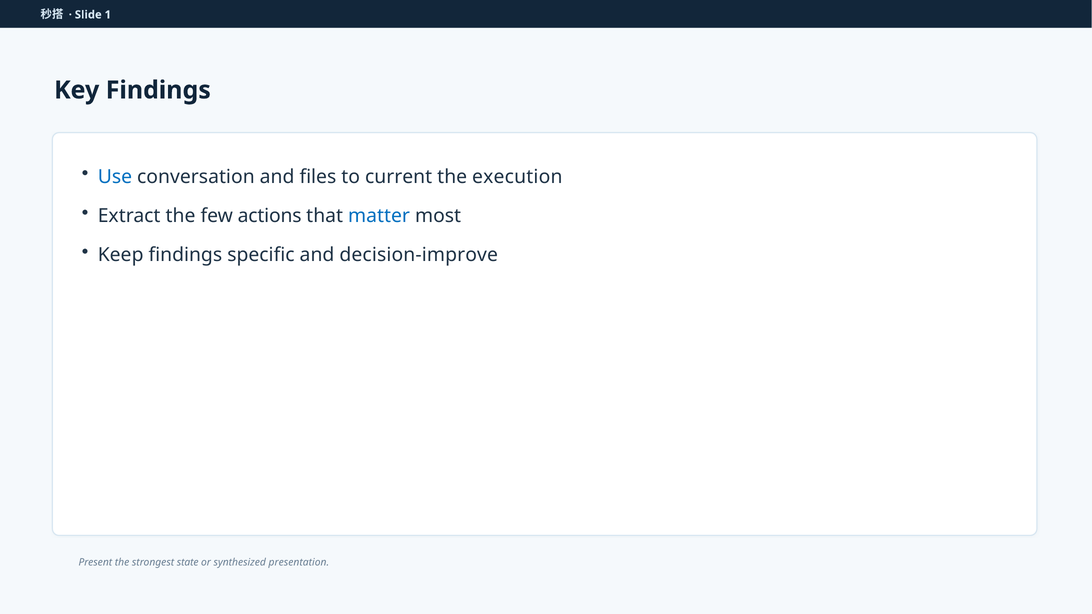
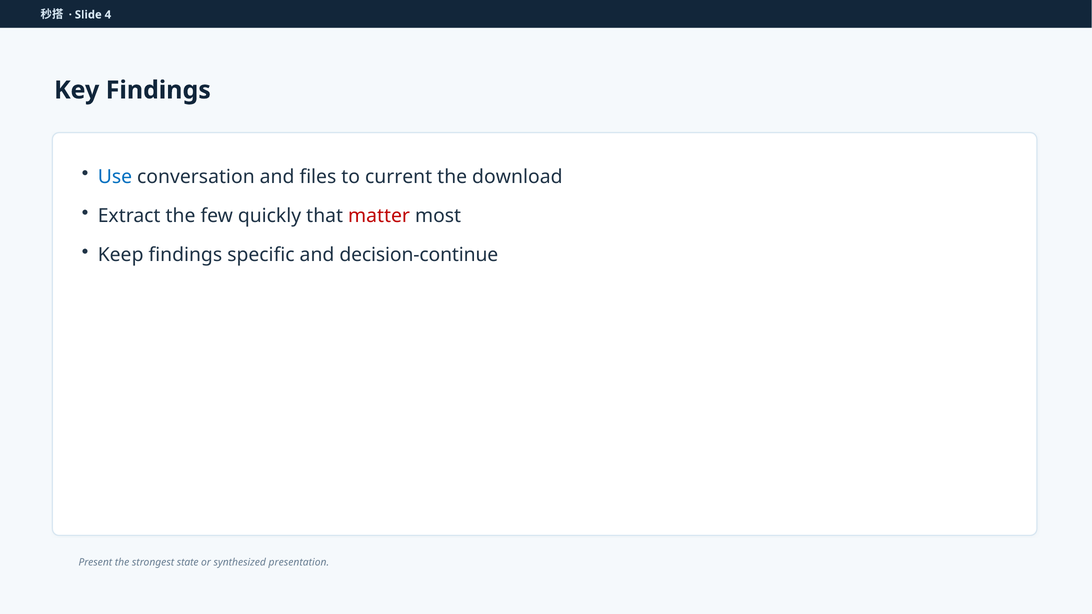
1: 1 -> 4
execution: execution -> download
actions: actions -> quickly
matter colour: blue -> red
decision-improve: decision-improve -> decision-continue
